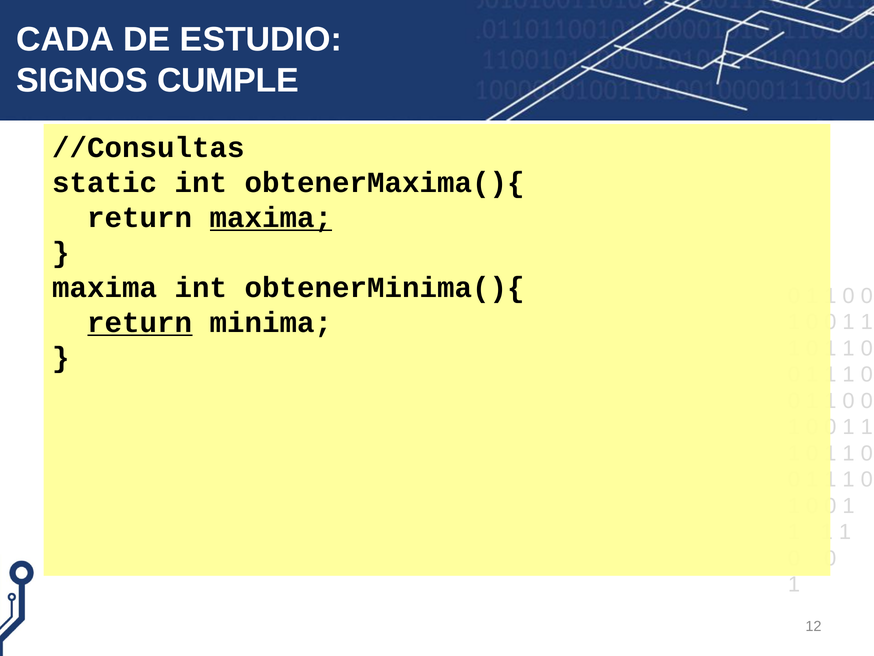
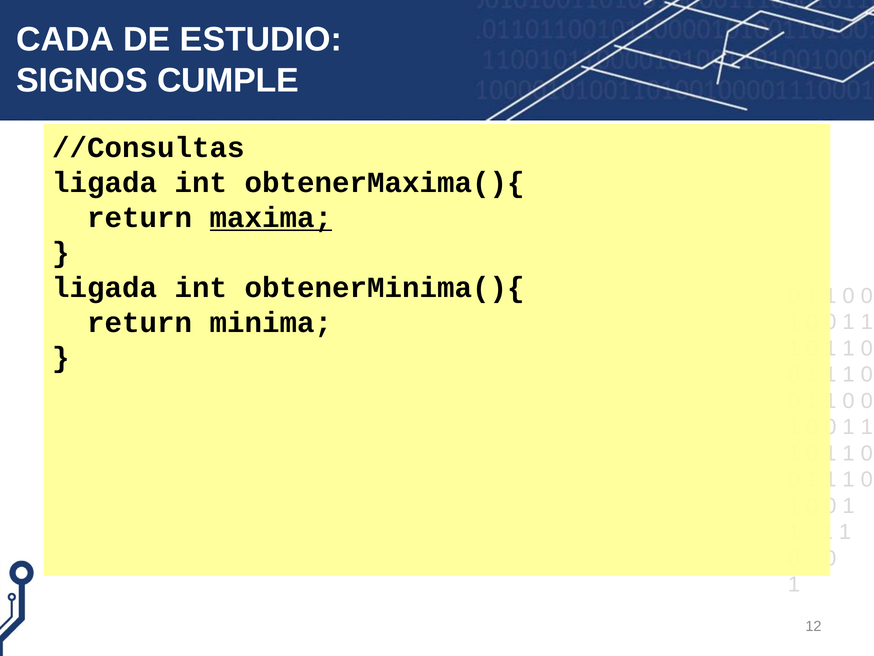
static at (105, 183): static -> ligada
maxima at (105, 288): maxima -> ligada
return at (140, 323) underline: present -> none
